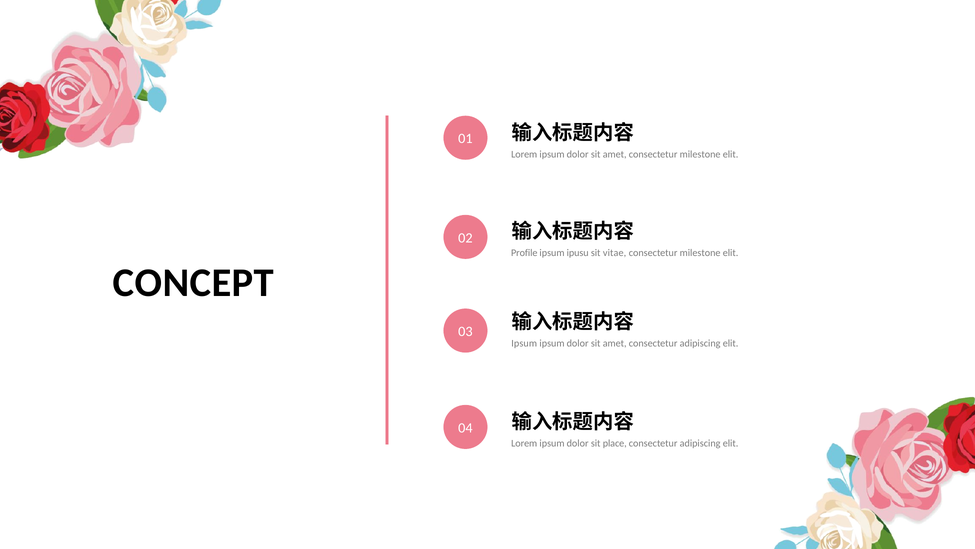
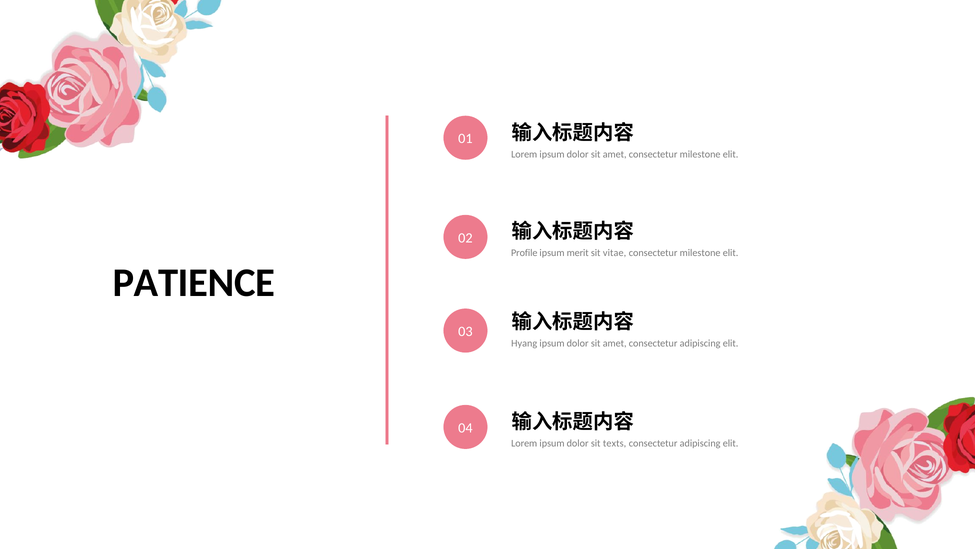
ipusu: ipusu -> merit
CONCEPT: CONCEPT -> PATIENCE
Ipsum at (524, 343): Ipsum -> Hyang
place: place -> texts
